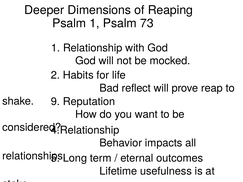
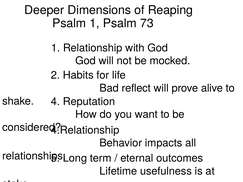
reap: reap -> alive
9: 9 -> 4
